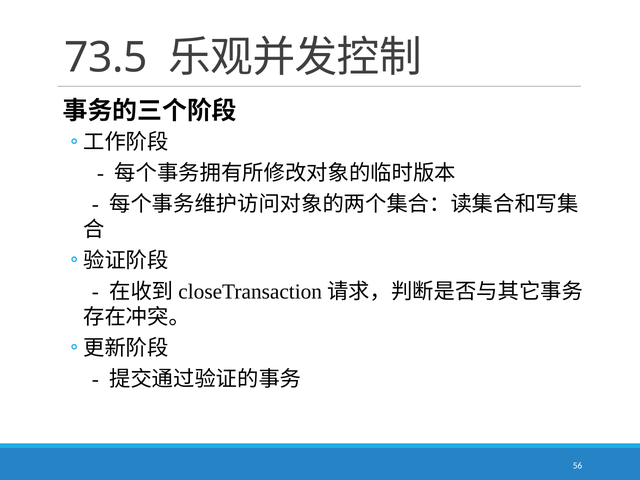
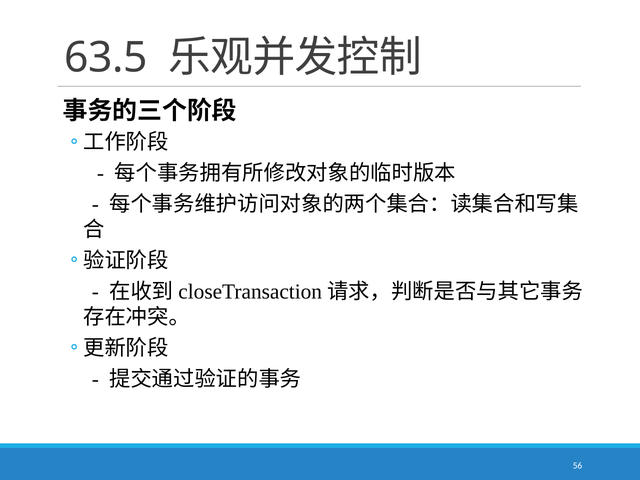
73.5: 73.5 -> 63.5
